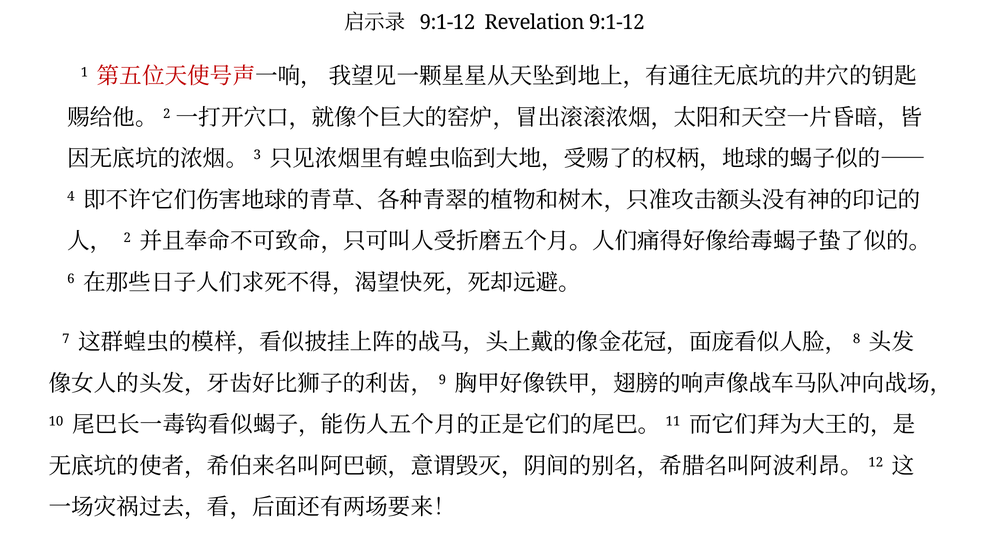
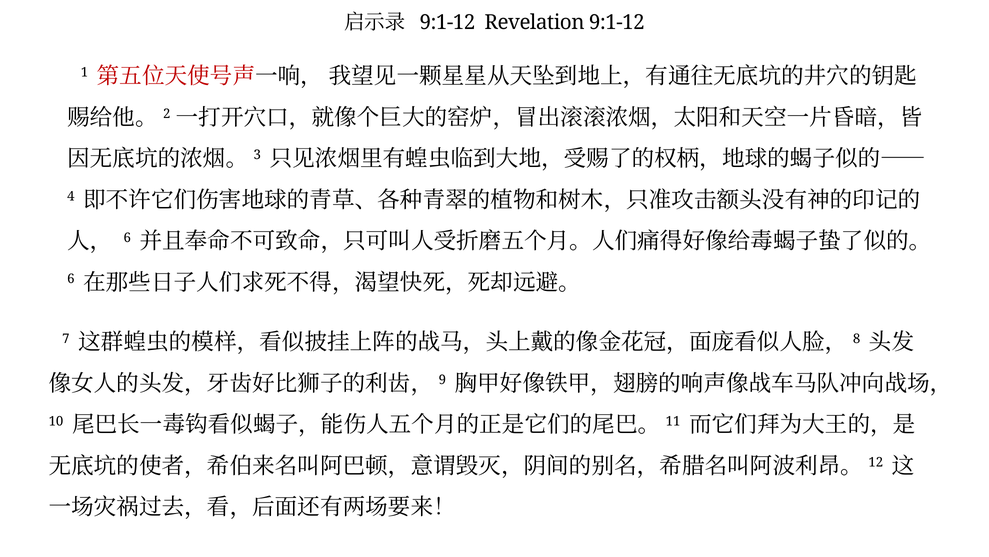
2 at (127, 237): 2 -> 6
